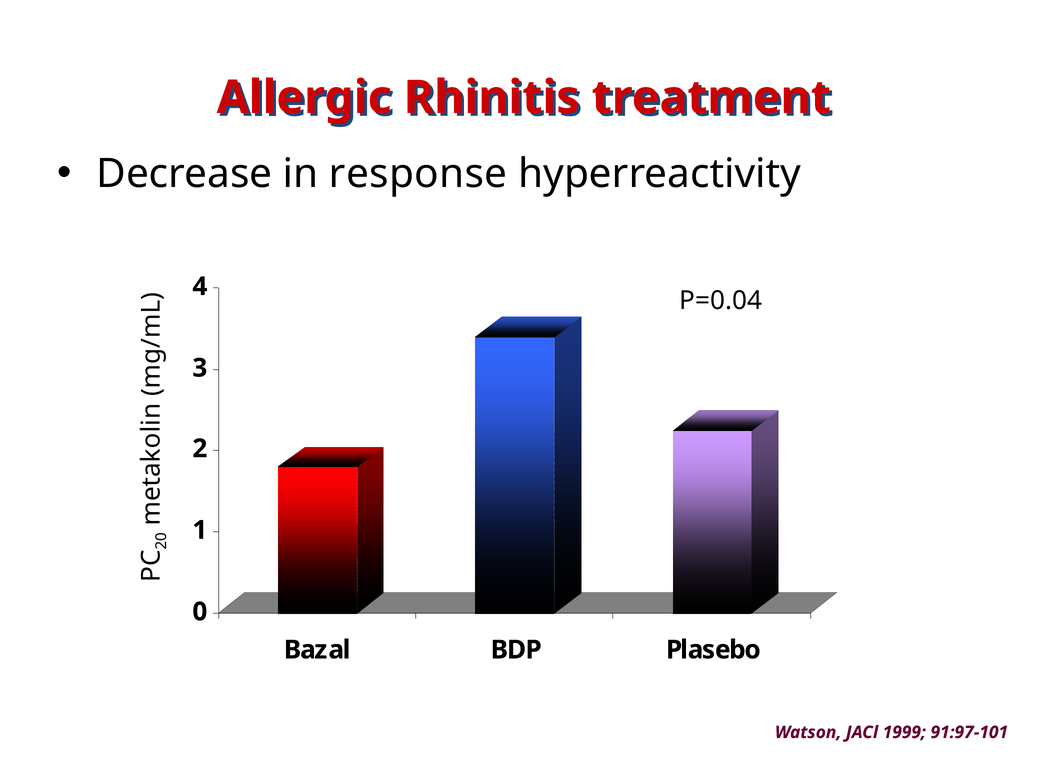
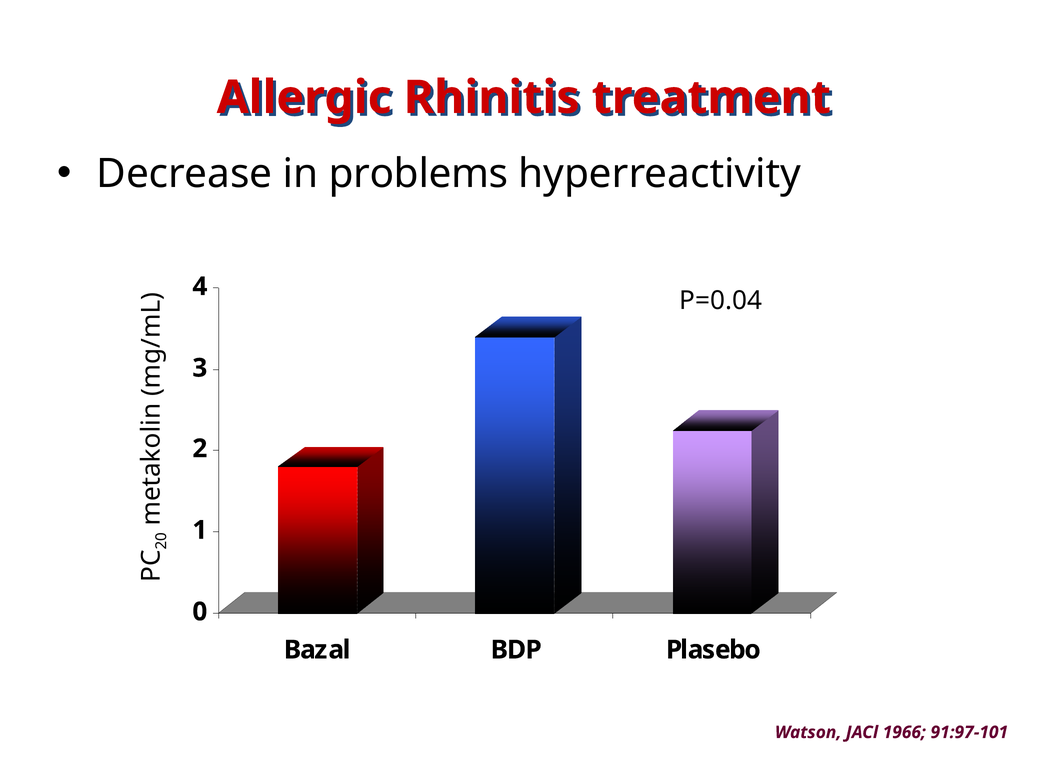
response: response -> problems
1999: 1999 -> 1966
